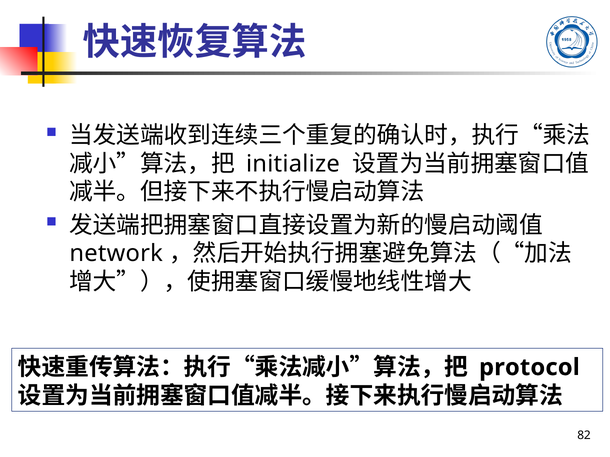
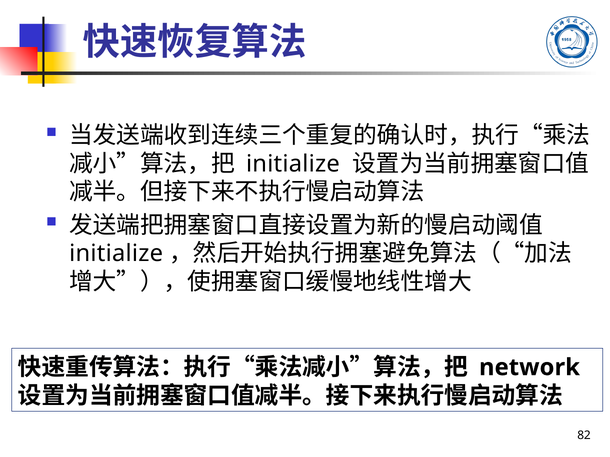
network at (116, 254): network -> initialize
protocol: protocol -> network
